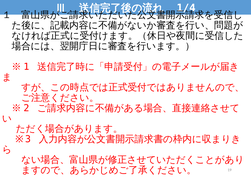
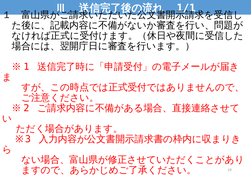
1/4: 1/4 -> 1/1
